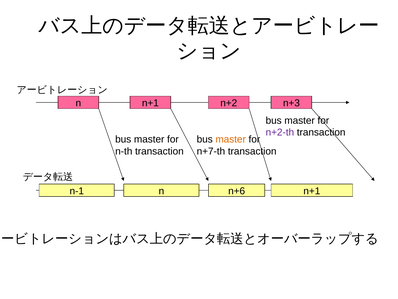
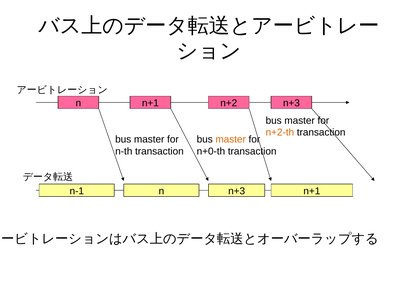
n+2-th colour: purple -> orange
n+7-th: n+7-th -> n+0-th
n+6 at (237, 191): n+6 -> n+3
